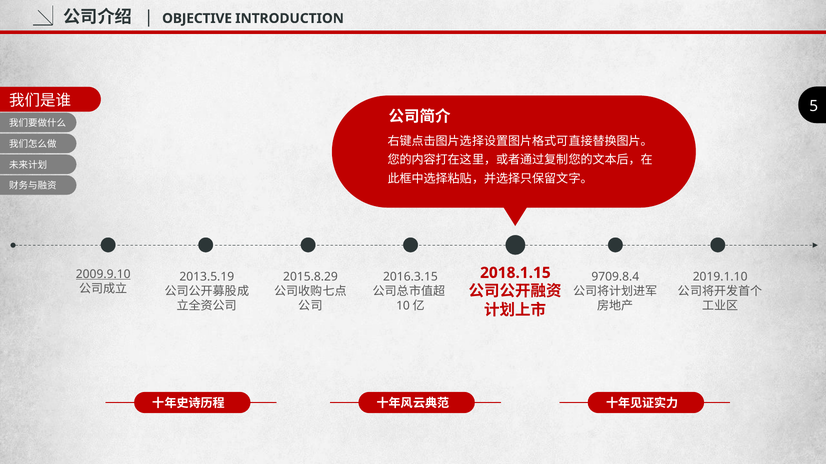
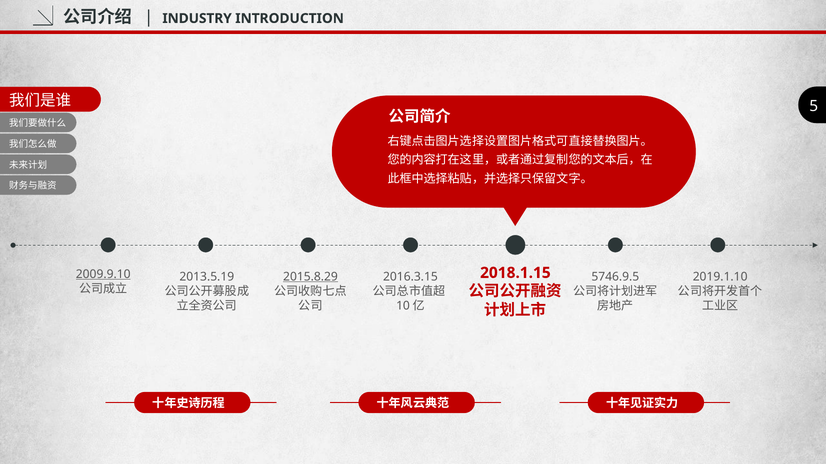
OBJECTIVE: OBJECTIVE -> INDUSTRY
2015.8.29 underline: none -> present
9709.8.4: 9709.8.4 -> 5746.9.5
